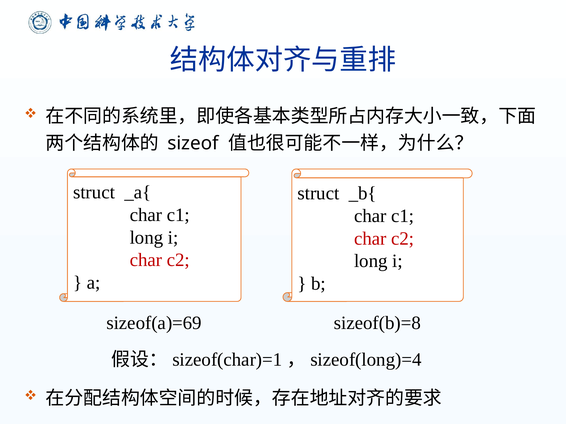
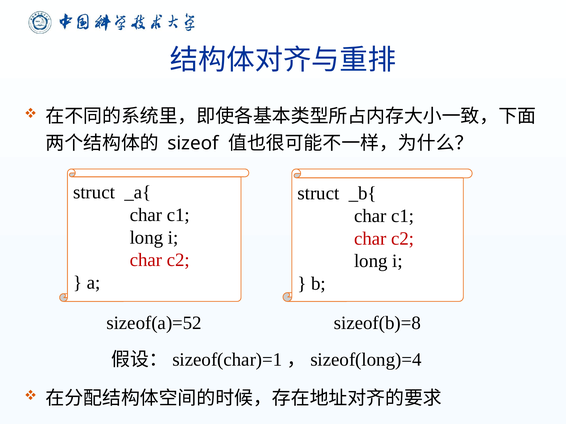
sizeof(a)=69: sizeof(a)=69 -> sizeof(a)=52
